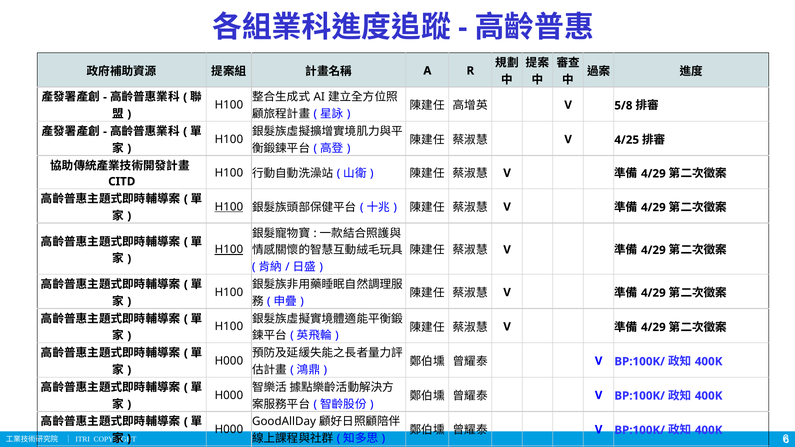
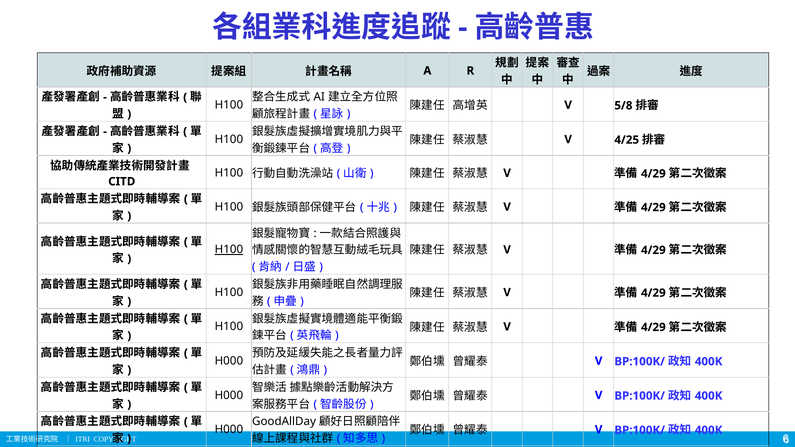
H100 at (229, 207) underline: present -> none
